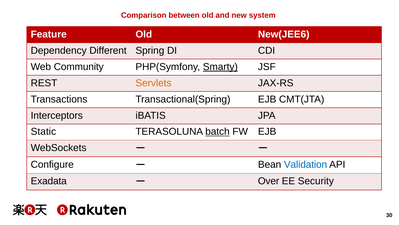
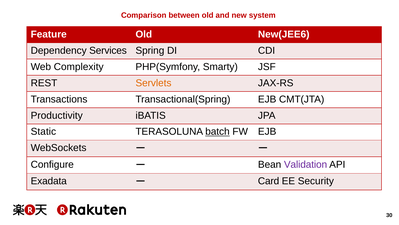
Different: Different -> Services
Community: Community -> Complexity
Smarty underline: present -> none
Interceptors: Interceptors -> Productivity
Validation colour: blue -> purple
Over: Over -> Card
